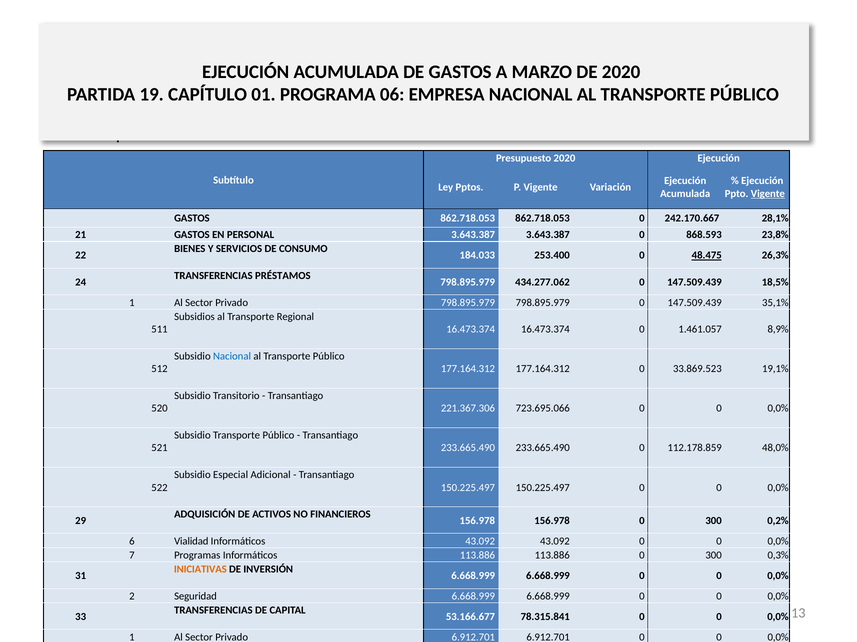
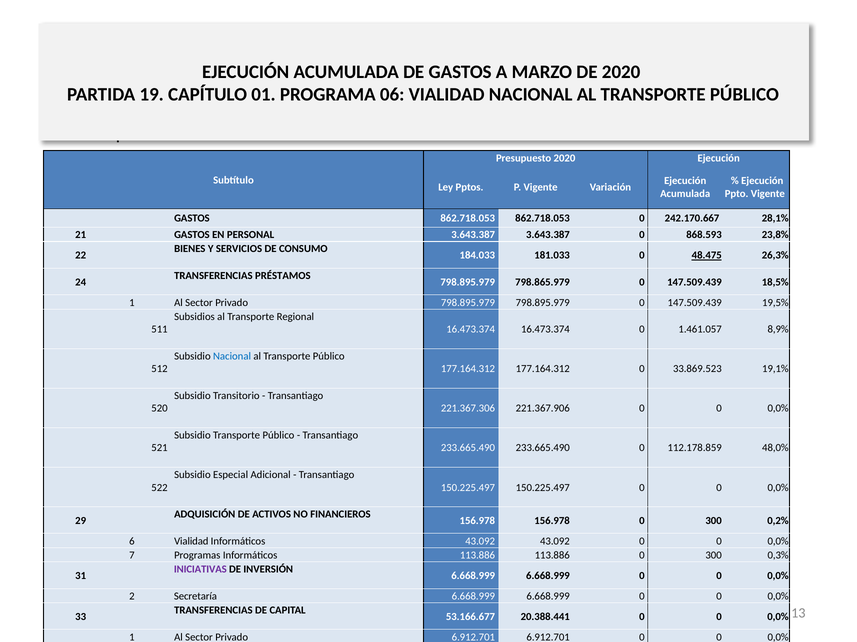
06 EMPRESA: EMPRESA -> VIALIDAD
Vigente at (768, 194) underline: present -> none
253.400: 253.400 -> 181.033
434.277.062: 434.277.062 -> 798.865.979
35,1%: 35,1% -> 19,5%
723.695.066: 723.695.066 -> 221.367.906
INICIATIVAS colour: orange -> purple
Seguridad: Seguridad -> Secretaría
78.315.841: 78.315.841 -> 20.388.441
